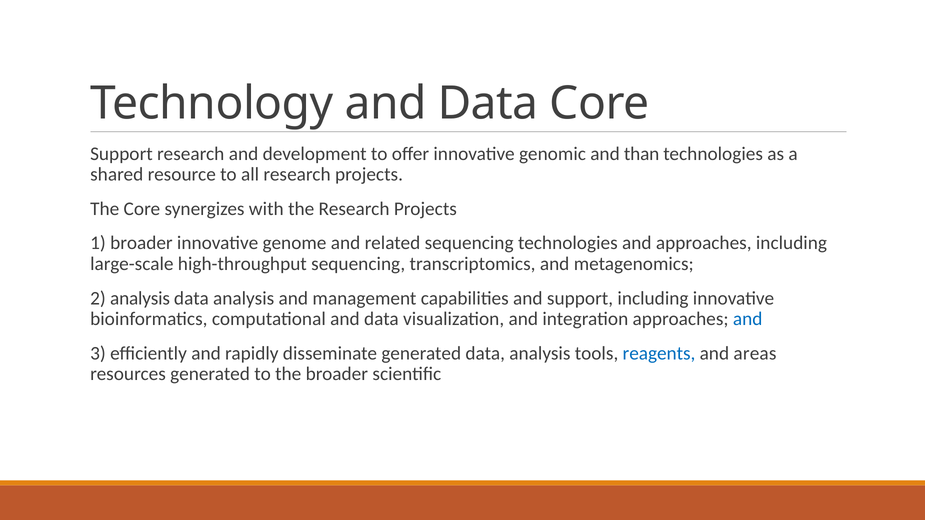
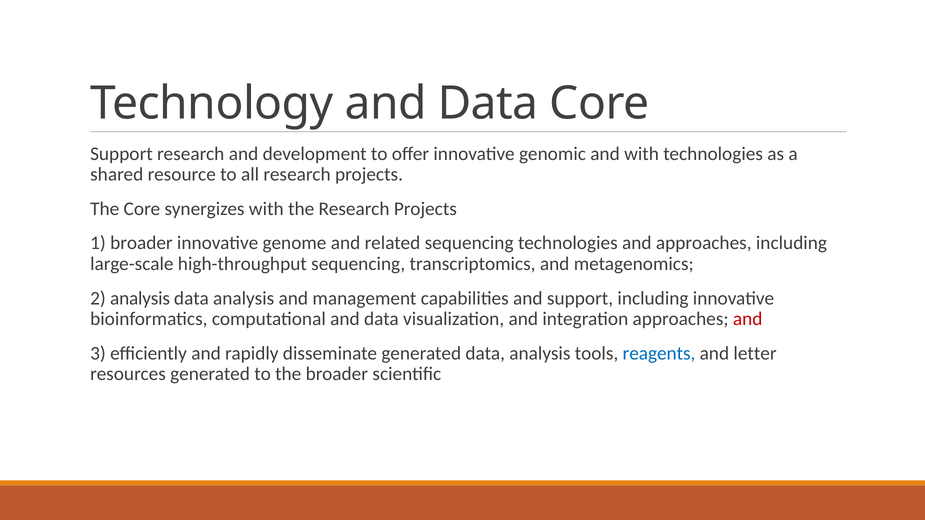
and than: than -> with
and at (748, 319) colour: blue -> red
areas: areas -> letter
